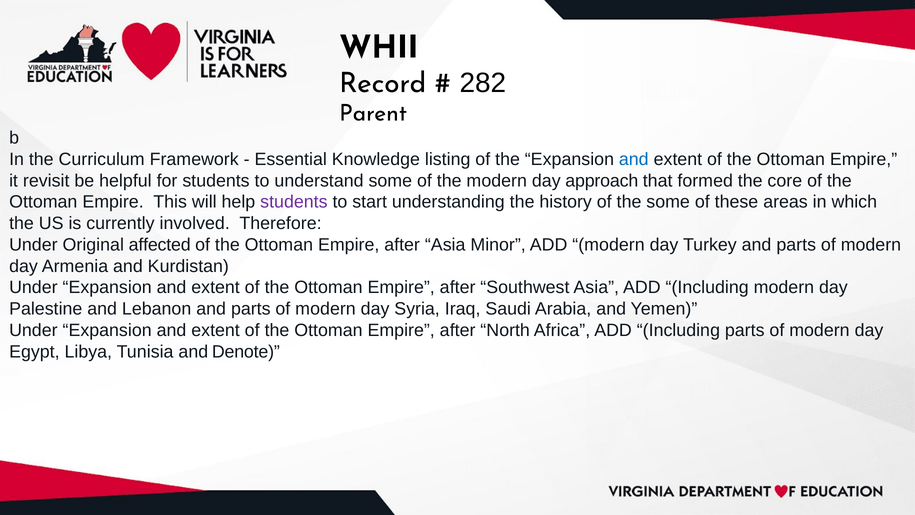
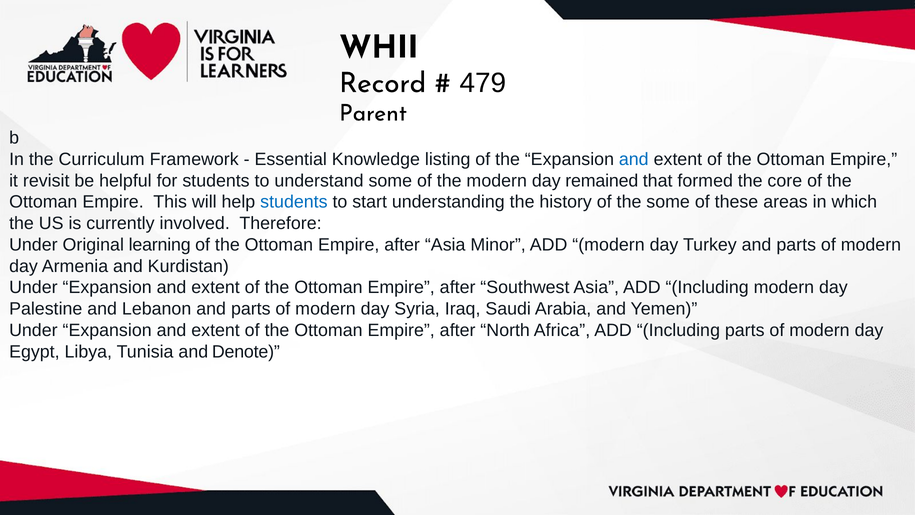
282: 282 -> 479
approach: approach -> remained
students at (294, 202) colour: purple -> blue
affected: affected -> learning
